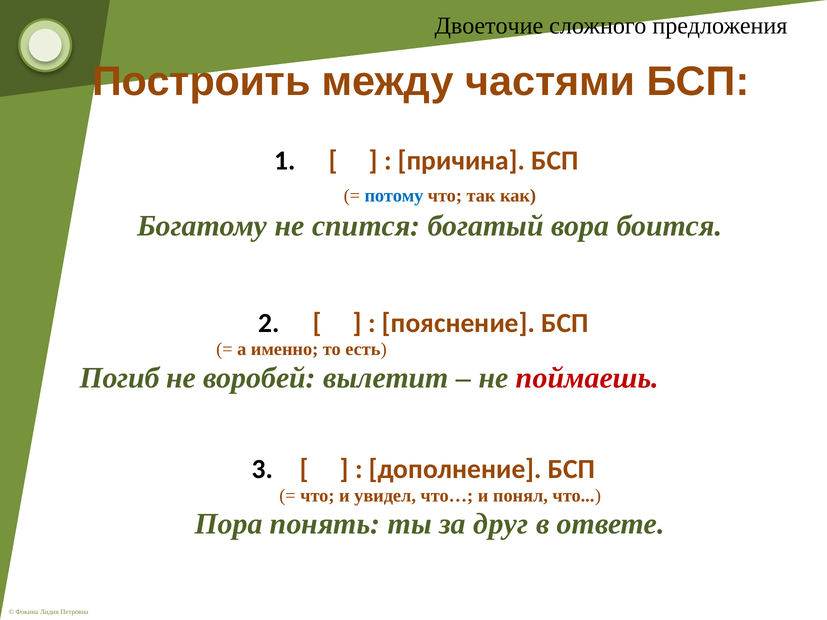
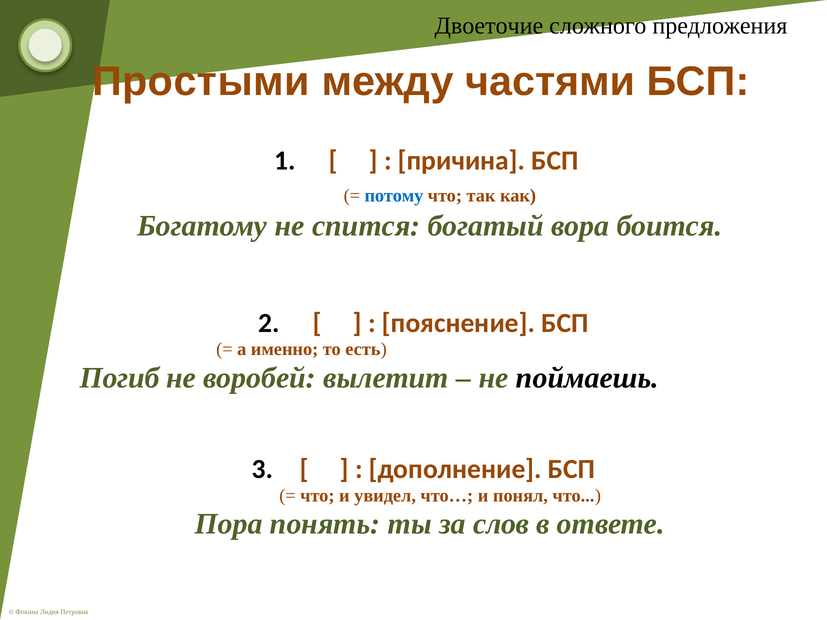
Построить: Построить -> Простыми
поймаешь colour: red -> black
друг: друг -> слов
